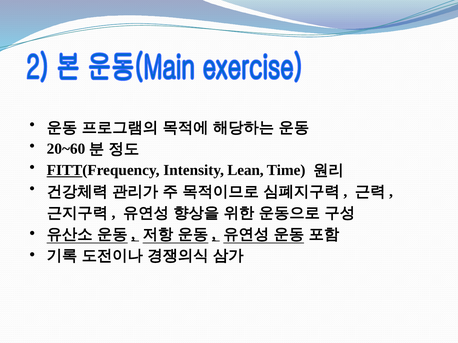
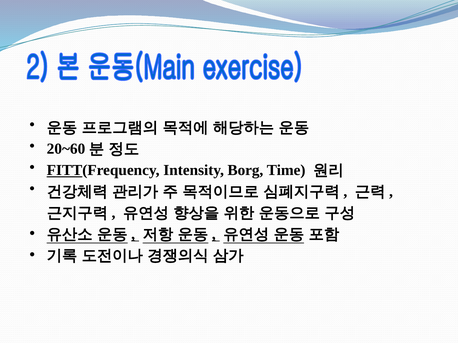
Lean: Lean -> Borg
